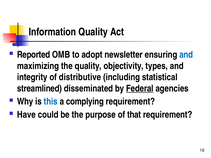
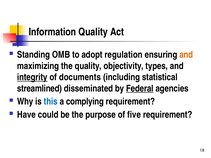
Reported: Reported -> Standing
newsletter: newsletter -> regulation
and at (186, 55) colour: blue -> orange
integrity underline: none -> present
distributive: distributive -> documents
that: that -> five
